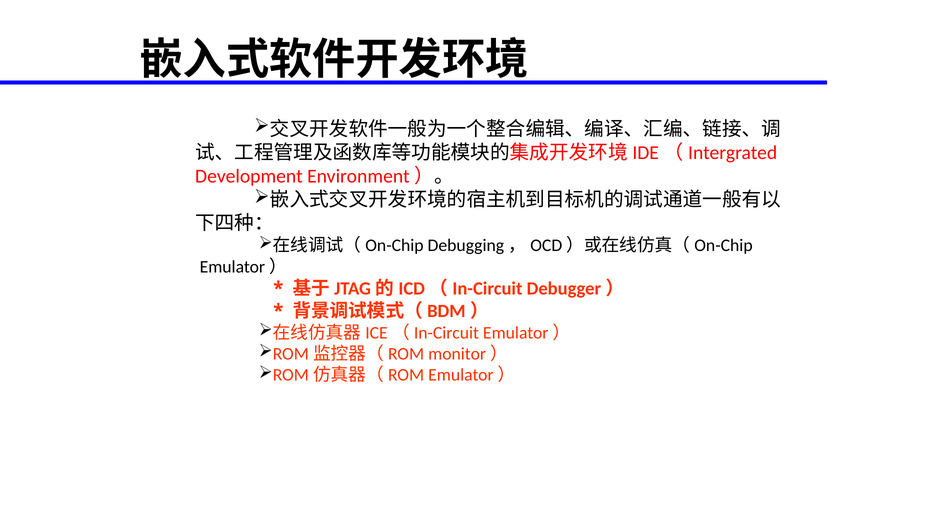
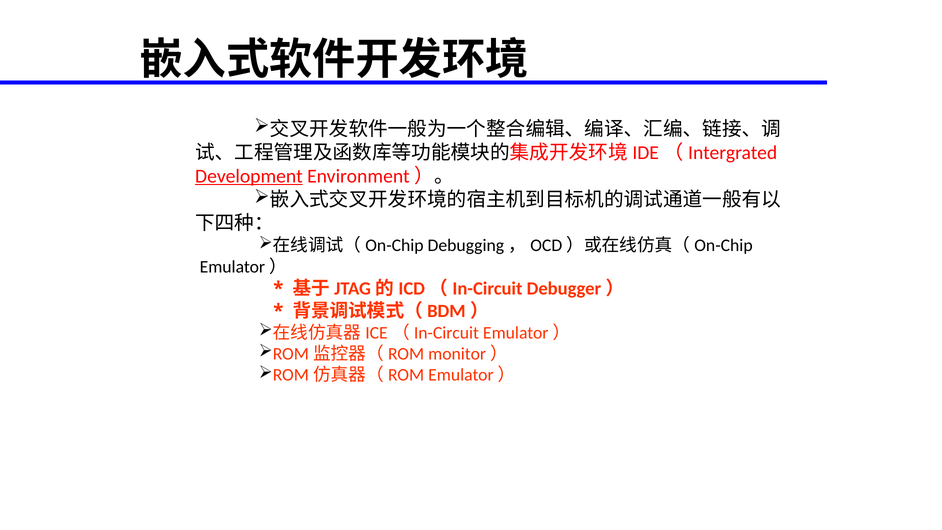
Development underline: none -> present
